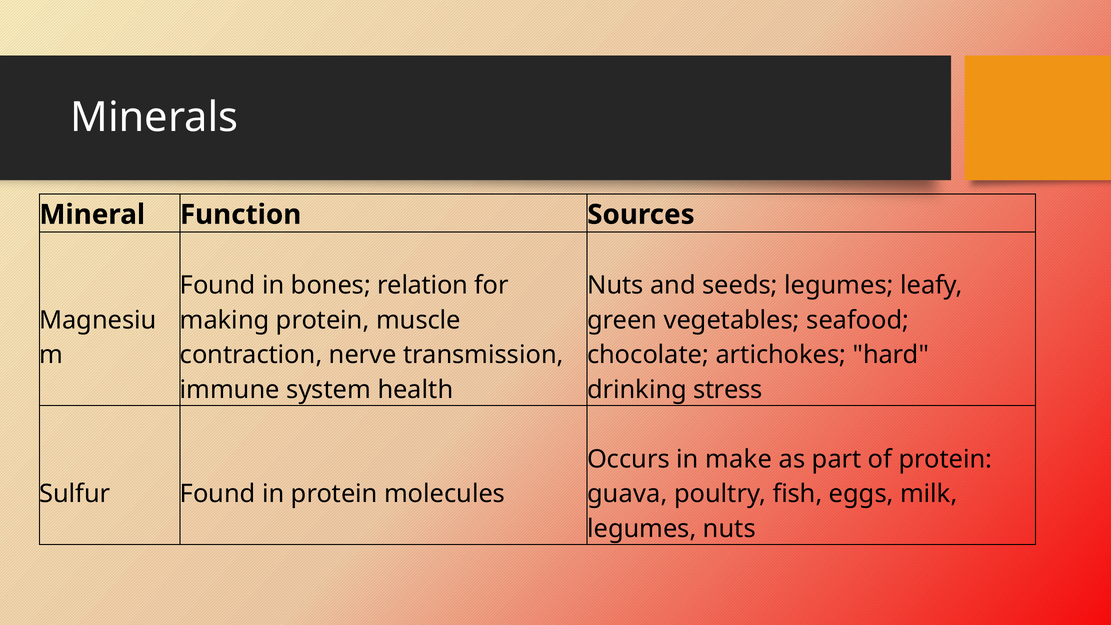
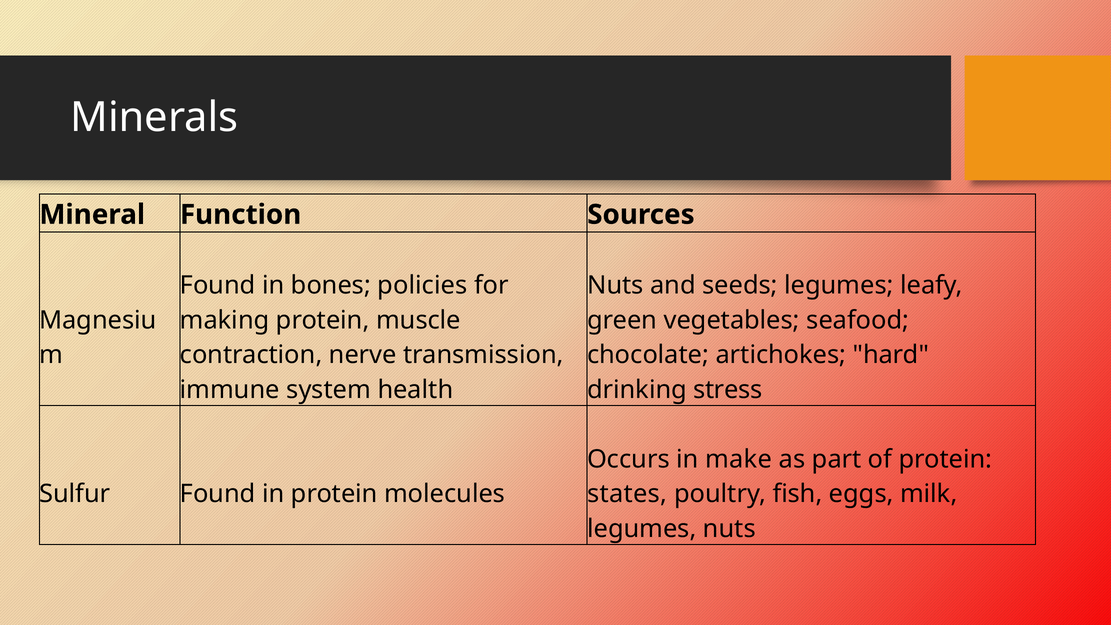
relation: relation -> policies
guava: guava -> states
